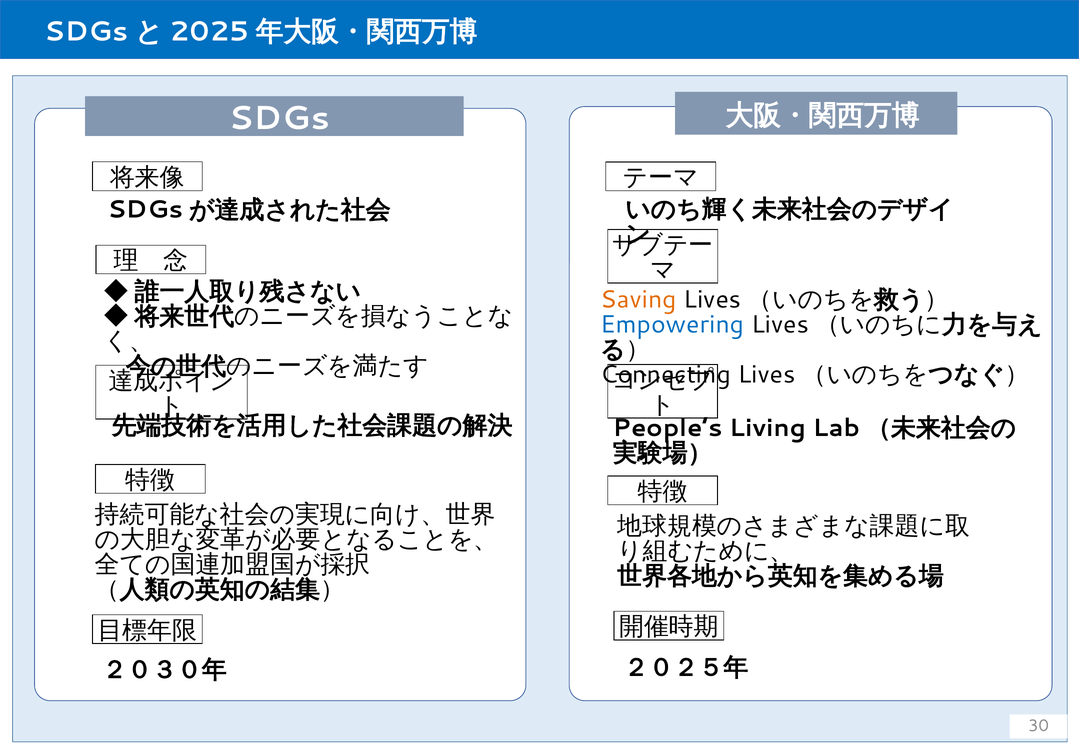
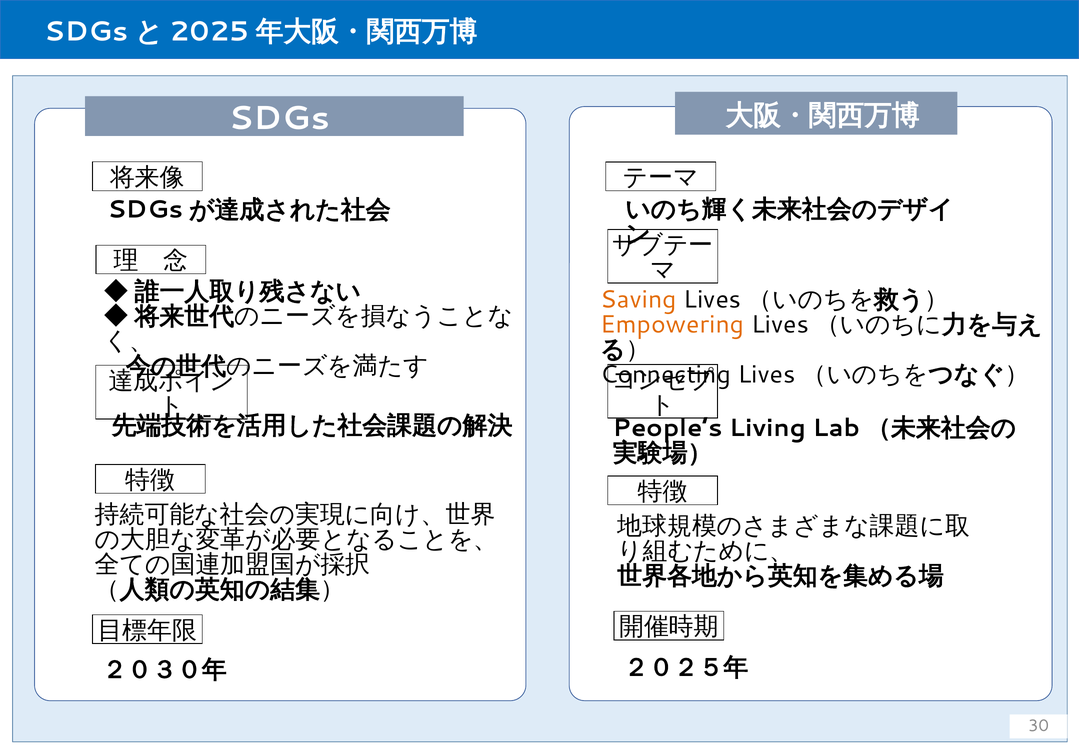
Empowering colour: blue -> orange
